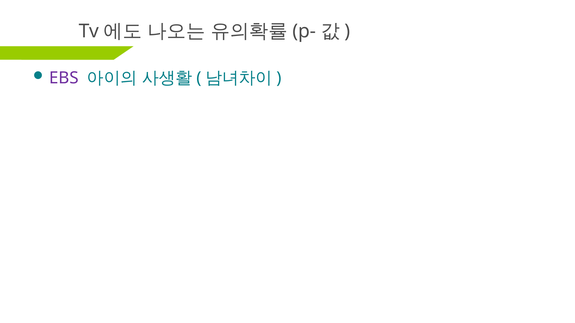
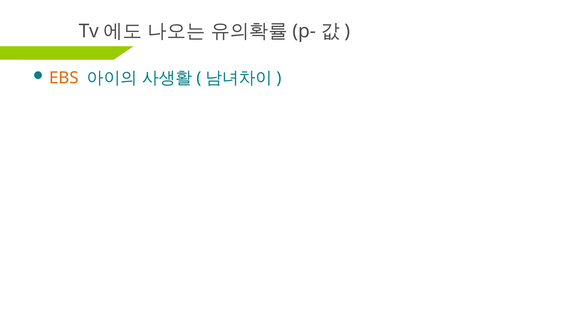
EBS colour: purple -> orange
